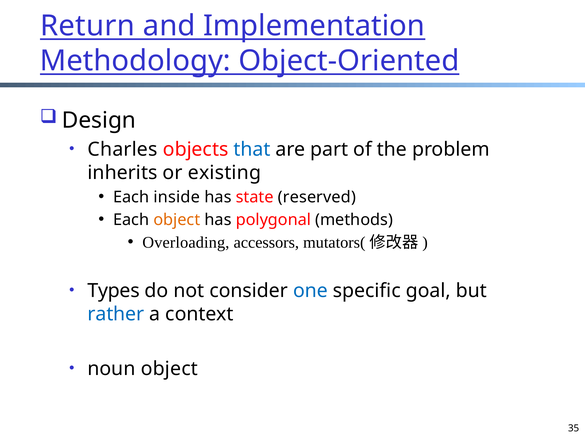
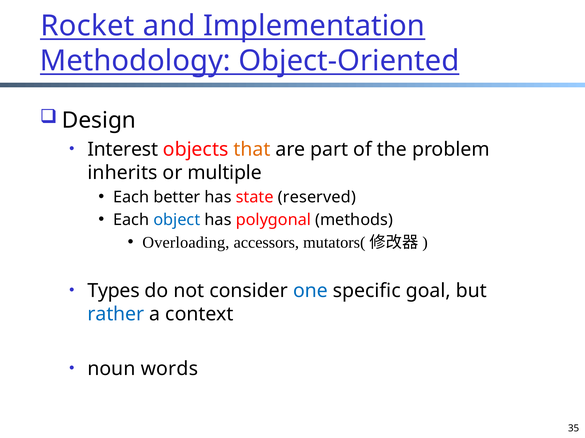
Return: Return -> Rocket
Charles: Charles -> Interest
that colour: blue -> orange
existing: existing -> multiple
inside: inside -> better
object at (177, 220) colour: orange -> blue
noun object: object -> words
